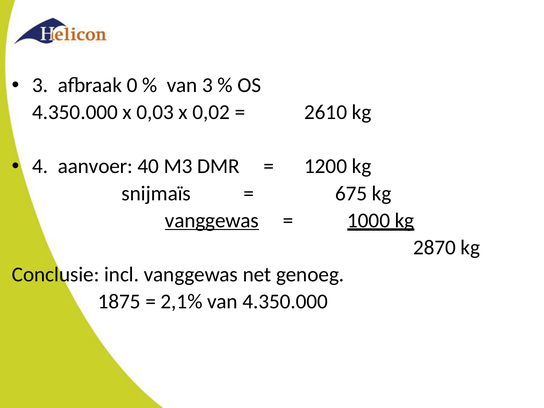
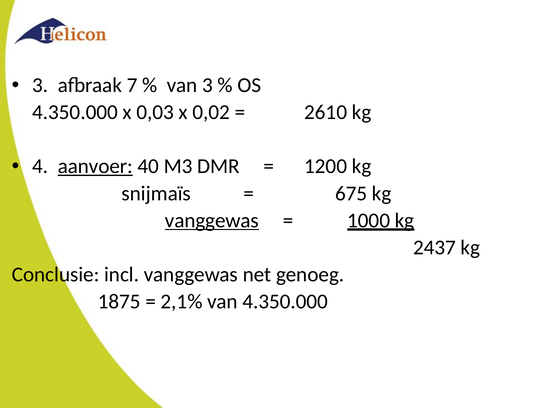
0: 0 -> 7
aanvoer underline: none -> present
2870: 2870 -> 2437
